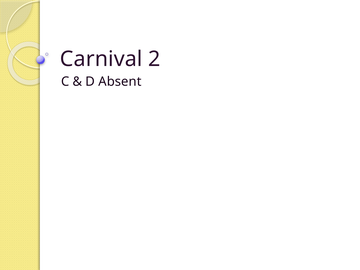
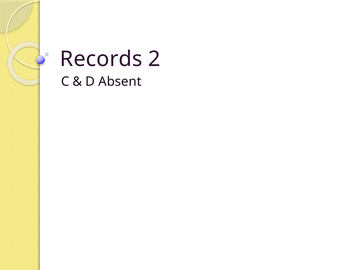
Carnival: Carnival -> Records
